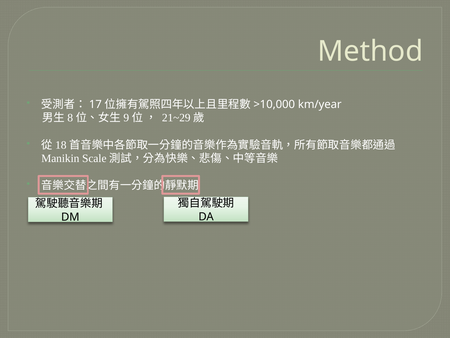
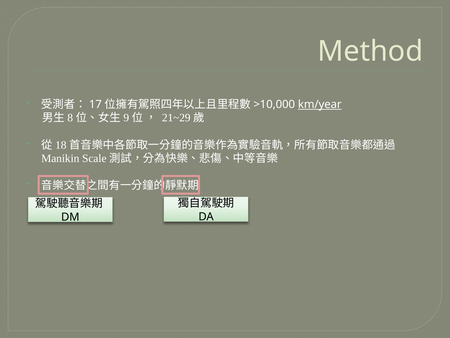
km/year underline: none -> present
